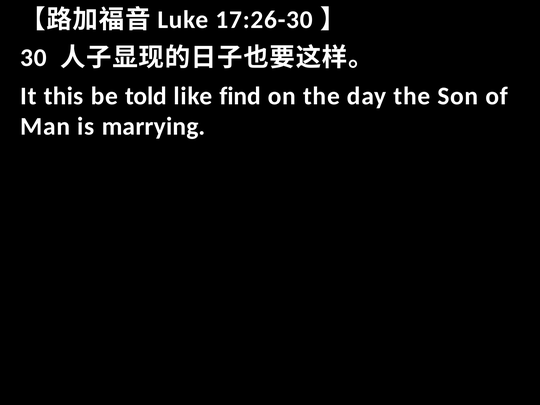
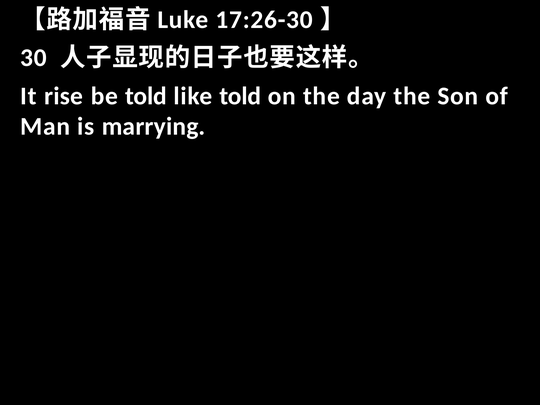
this: this -> rise
like find: find -> told
